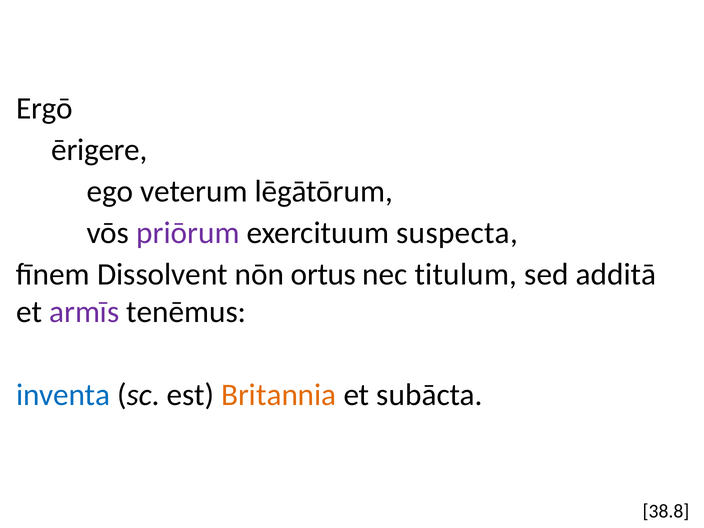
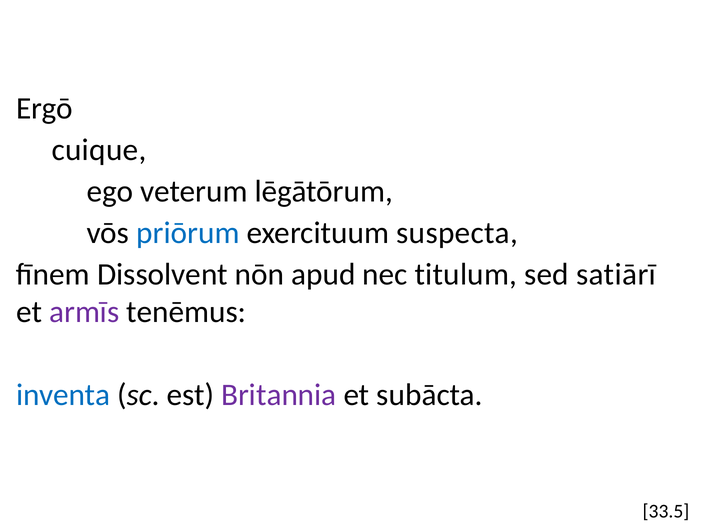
ērigere: ērigere -> cuique
priōrum colour: purple -> blue
ortus: ortus -> apud
additā: additā -> satiārī
Britannia colour: orange -> purple
38.8: 38.8 -> 33.5
